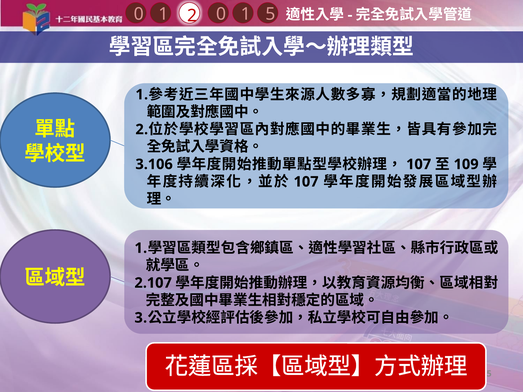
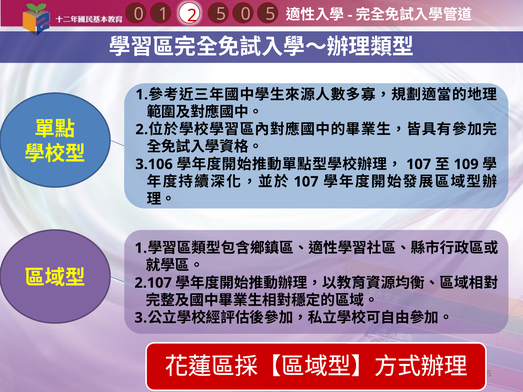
1 1: 1 -> 0
2 0: 0 -> 5
